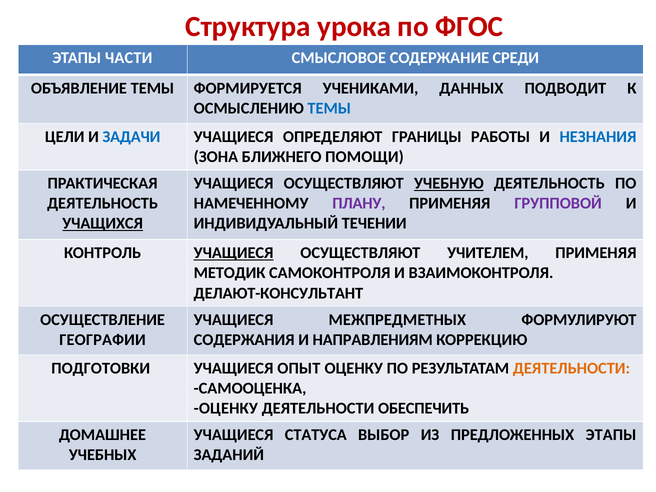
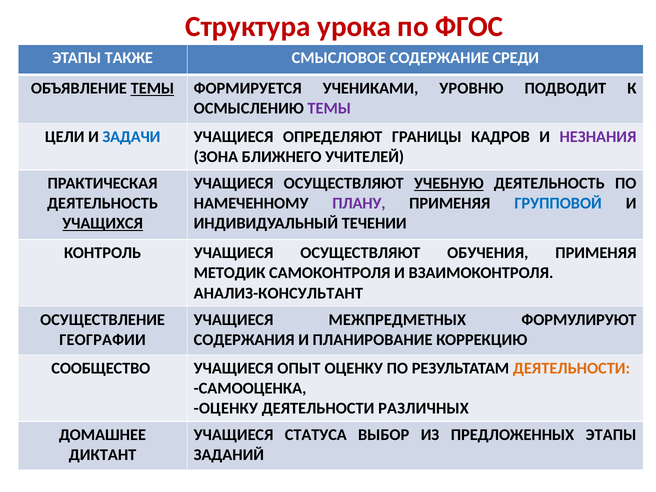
ЧАСТИ: ЧАСТИ -> ТАКЖЕ
ТЕМЫ at (152, 88) underline: none -> present
ДАННЫХ: ДАННЫХ -> УРОВНЮ
ТЕМЫ at (329, 108) colour: blue -> purple
РАБОТЫ: РАБОТЫ -> КАДРОВ
НЕЗНАНИЯ colour: blue -> purple
ПОМОЩИ: ПОМОЩИ -> УЧИТЕЛЕЙ
ГРУППОВОЙ colour: purple -> blue
УЧАЩИЕСЯ at (234, 253) underline: present -> none
УЧИТЕЛЕМ: УЧИТЕЛЕМ -> ОБУЧЕНИЯ
ДЕЛАЮТ-КОНСУЛЬТАНТ: ДЕЛАЮТ-КОНСУЛЬТАНТ -> АНАЛИЗ-КОНСУЛЬТАНТ
НАПРАВЛЕНИЯМ: НАПРАВЛЕНИЯМ -> ПЛАНИРОВАНИЕ
ПОДГОТОВКИ: ПОДГОТОВКИ -> СООБЩЕСТВО
ОБЕСПЕЧИТЬ: ОБЕСПЕЧИТЬ -> РАЗЛИЧНЫХ
УЧЕБНЫХ: УЧЕБНЫХ -> ДИКТАНТ
